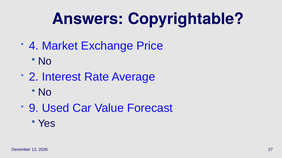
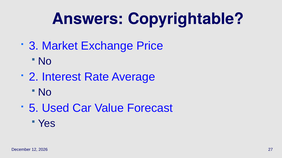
4: 4 -> 3
9: 9 -> 5
